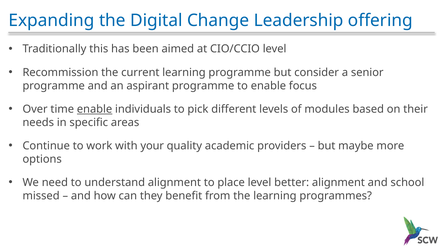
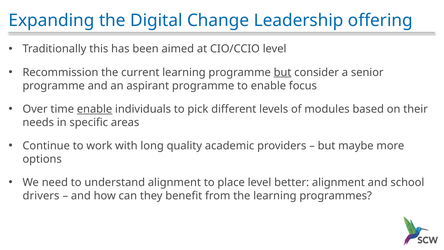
but at (283, 72) underline: none -> present
your: your -> long
missed: missed -> drivers
